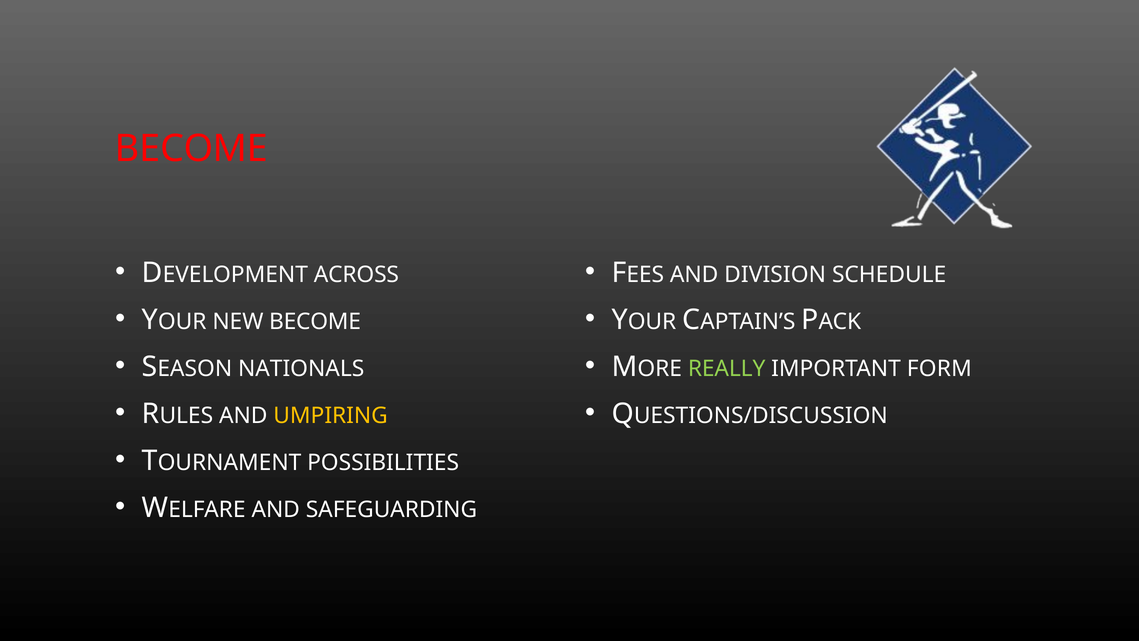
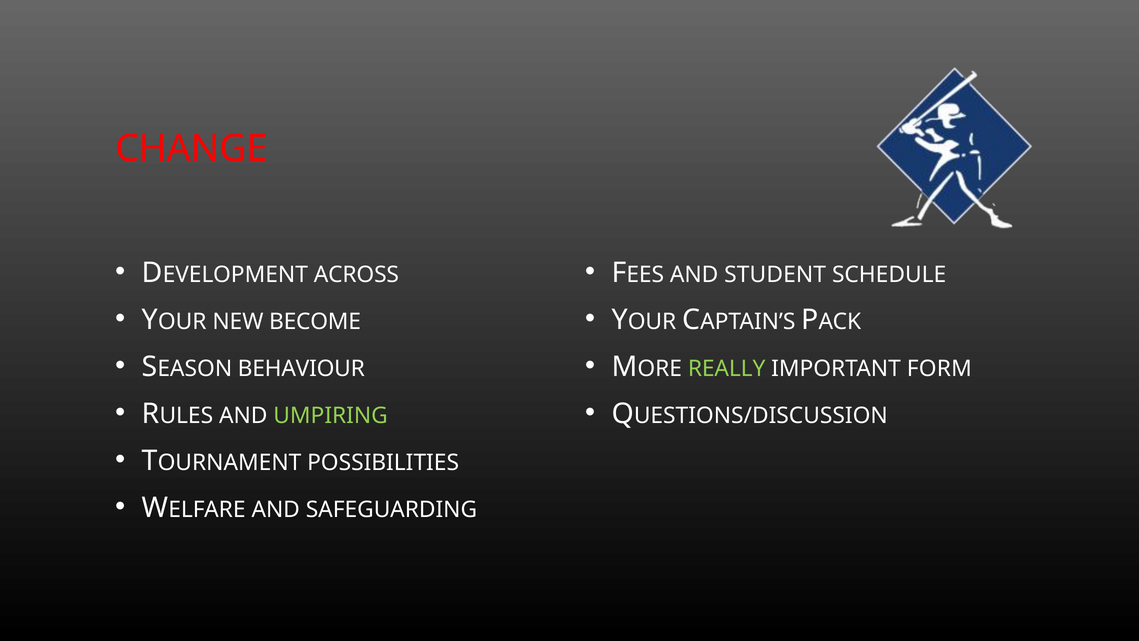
BECOME at (192, 149): BECOME -> CHANGE
DIVISION: DIVISION -> STUDENT
NATIONALS: NATIONALS -> BEHAVIOUR
UMPIRING colour: yellow -> light green
